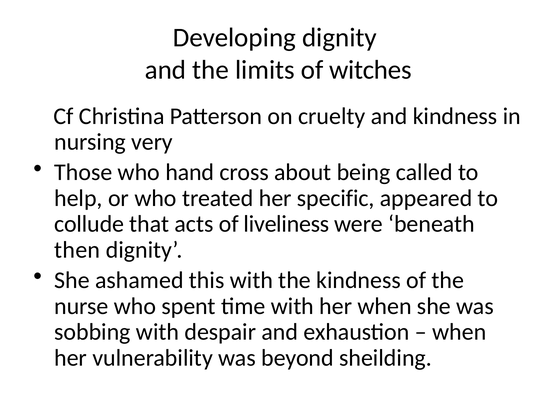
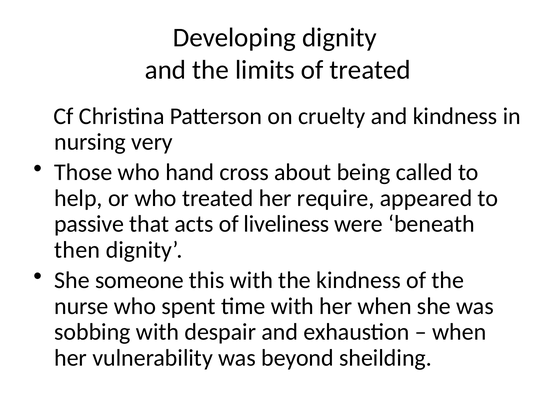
of witches: witches -> treated
specific: specific -> require
collude: collude -> passive
ashamed: ashamed -> someone
